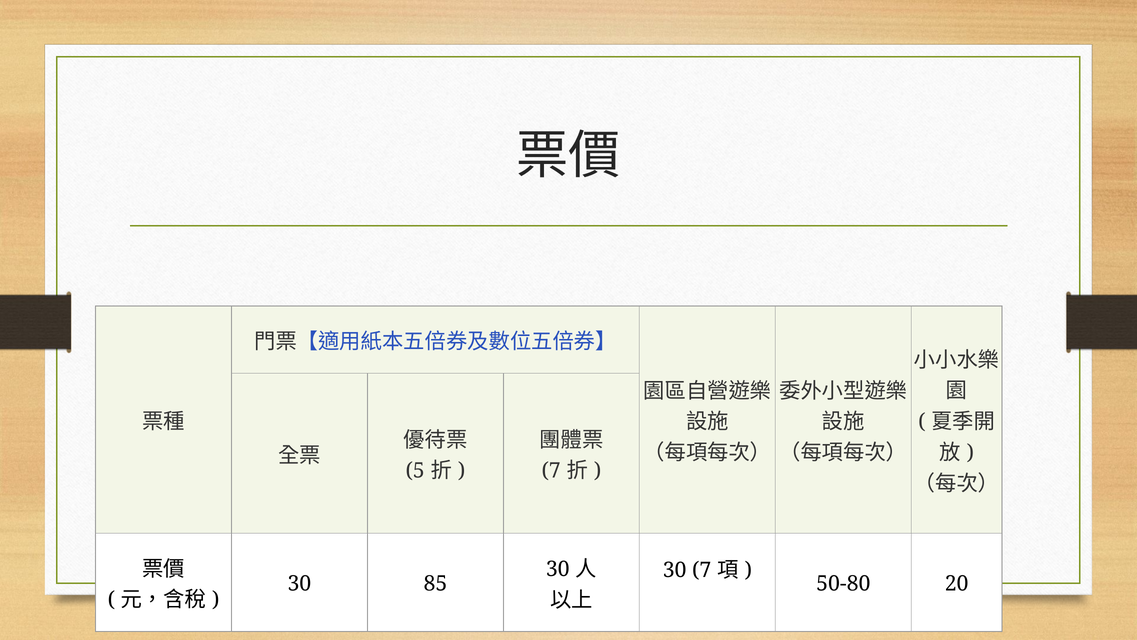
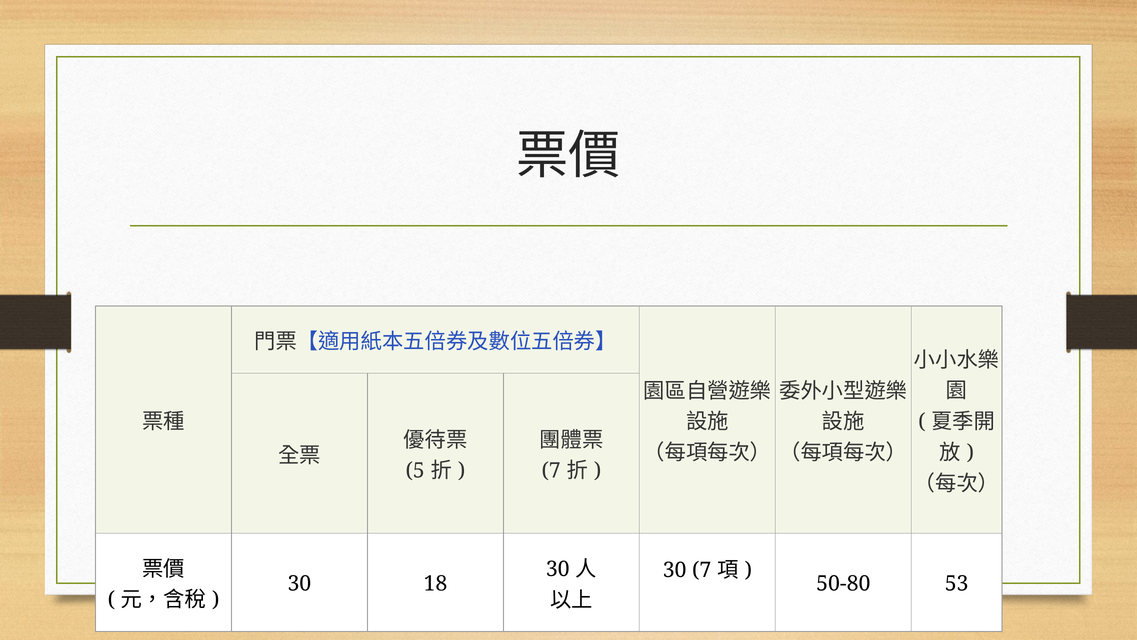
85: 85 -> 18
20: 20 -> 53
